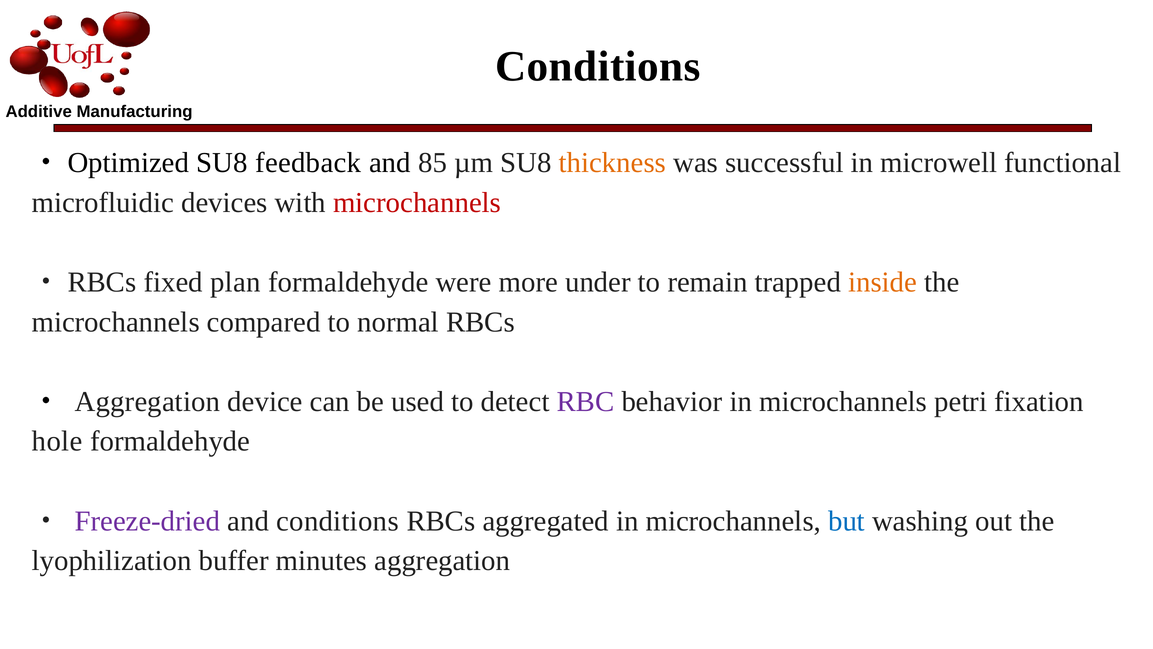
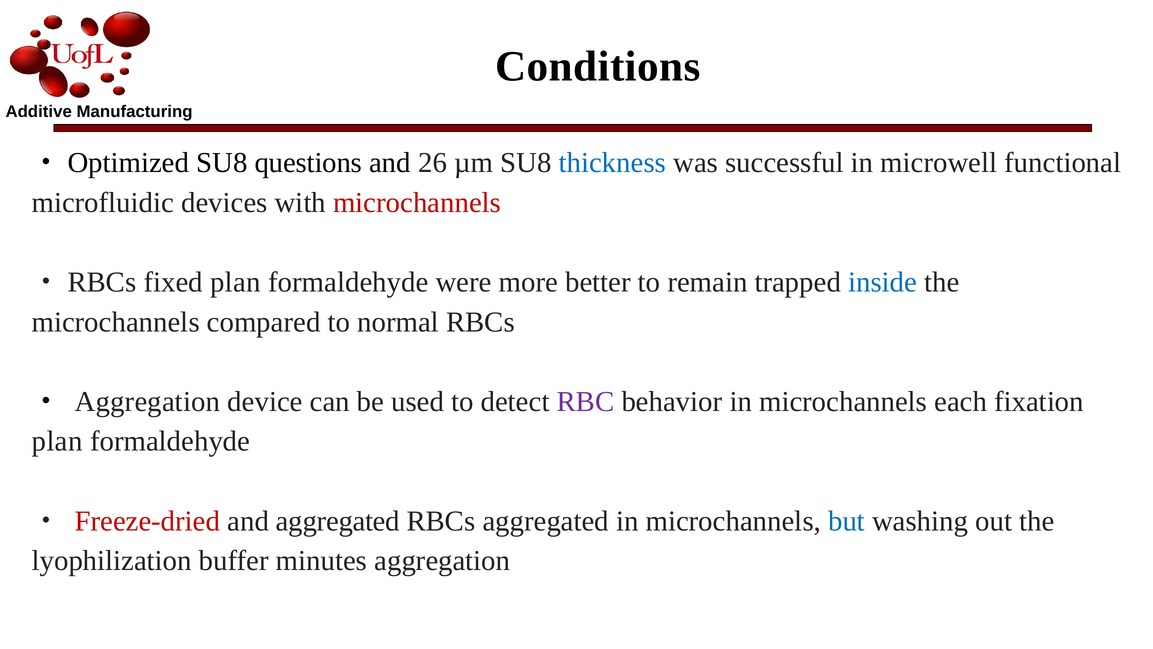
feedback: feedback -> questions
85: 85 -> 26
thickness colour: orange -> blue
under: under -> better
inside colour: orange -> blue
petri: petri -> each
hole at (57, 441): hole -> plan
Freeze-dried colour: purple -> red
and conditions: conditions -> aggregated
